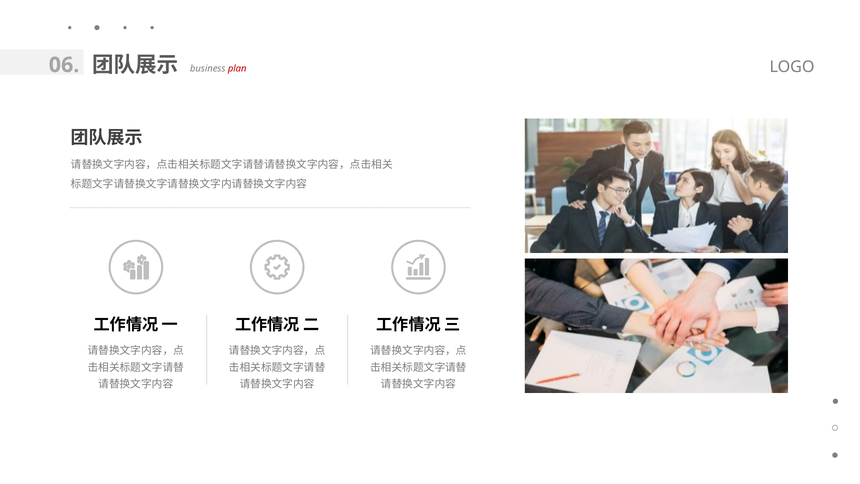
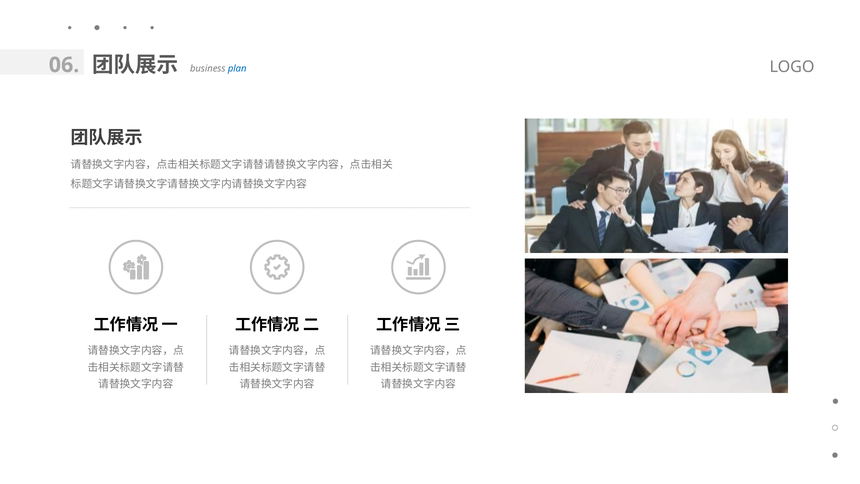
plan colour: red -> blue
